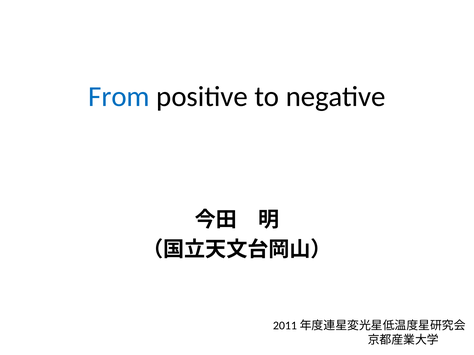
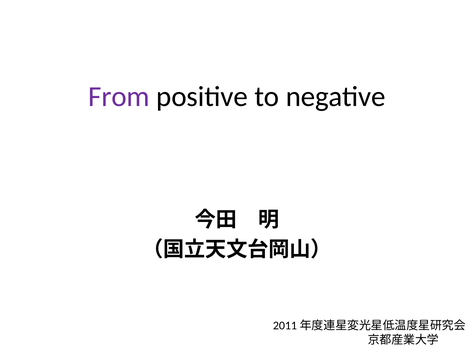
From colour: blue -> purple
